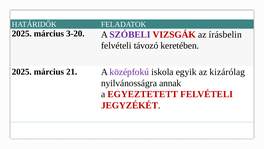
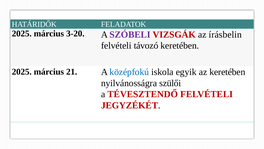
középfokú colour: purple -> blue
az kizárólag: kizárólag -> keretében
annak: annak -> szülői
EGYEZTETETT: EGYEZTETETT -> TÉVESZTENDŐ
